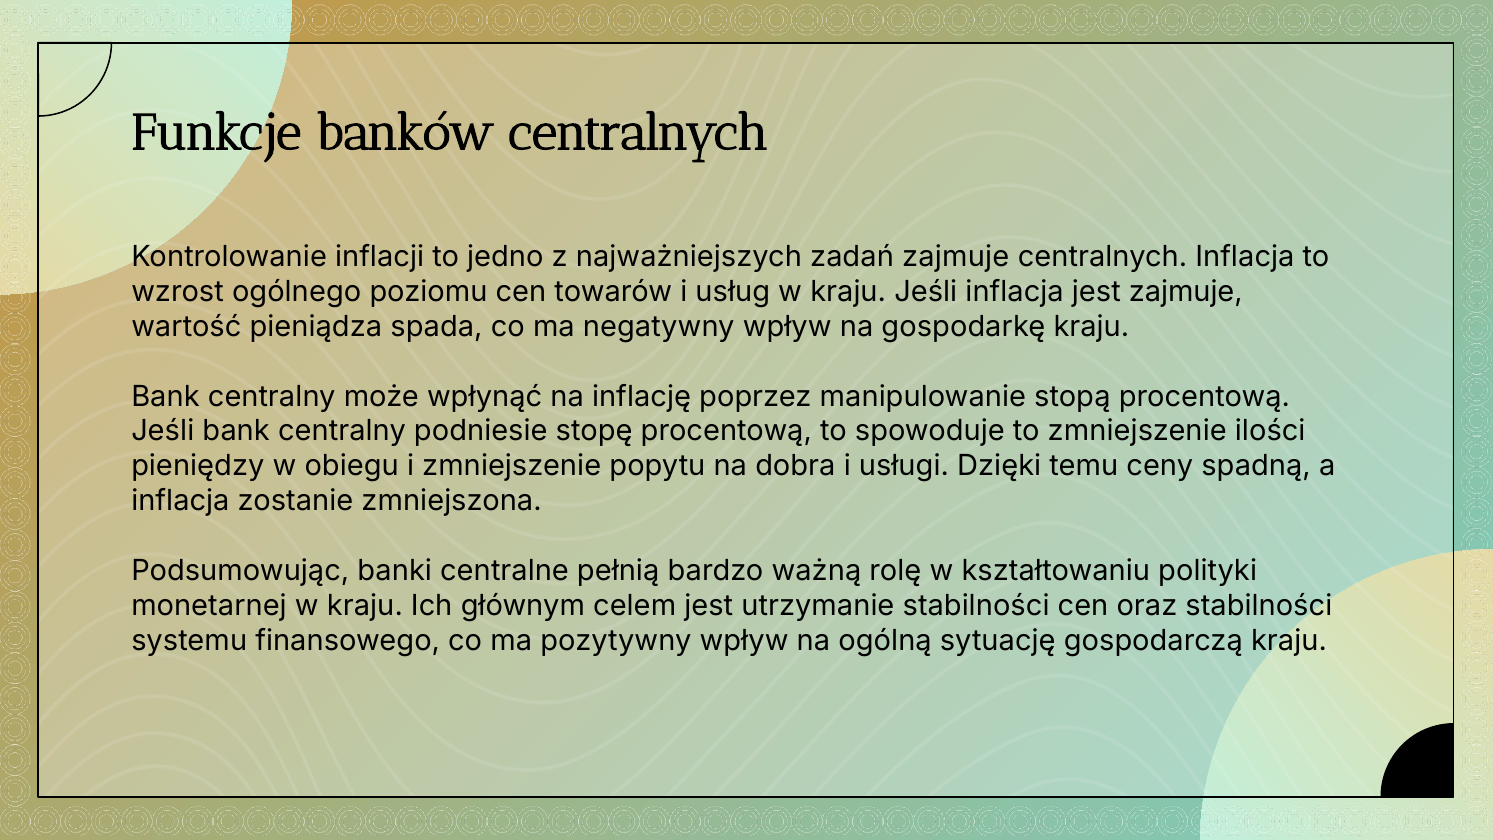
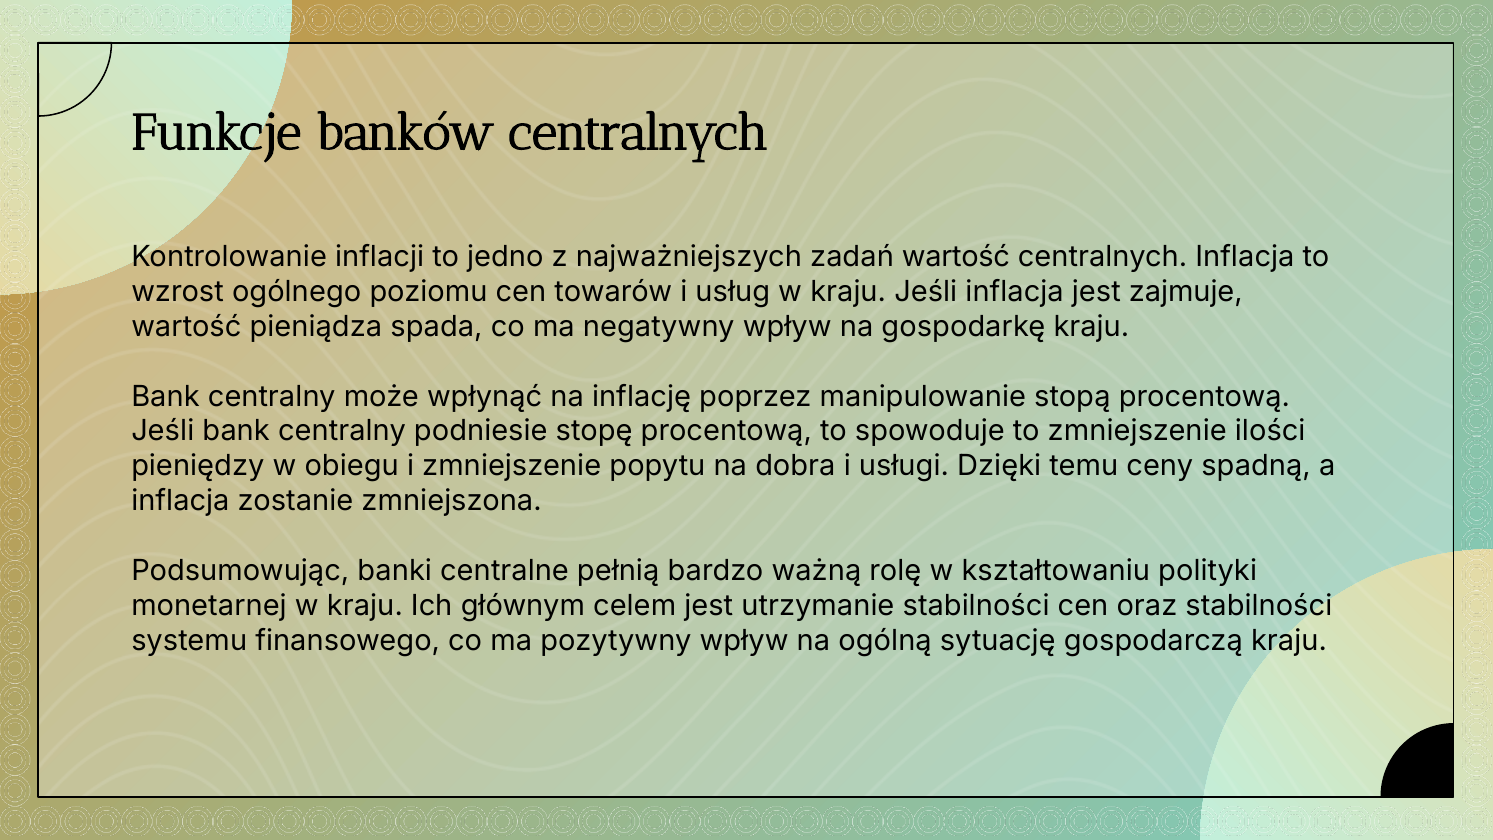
zadań zajmuje: zajmuje -> wartość
